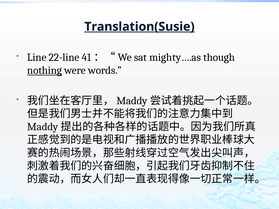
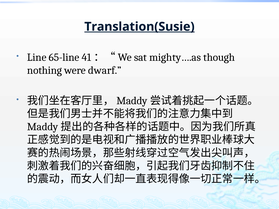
22-line: 22-line -> 65-line
nothing underline: present -> none
words: words -> dwarf
